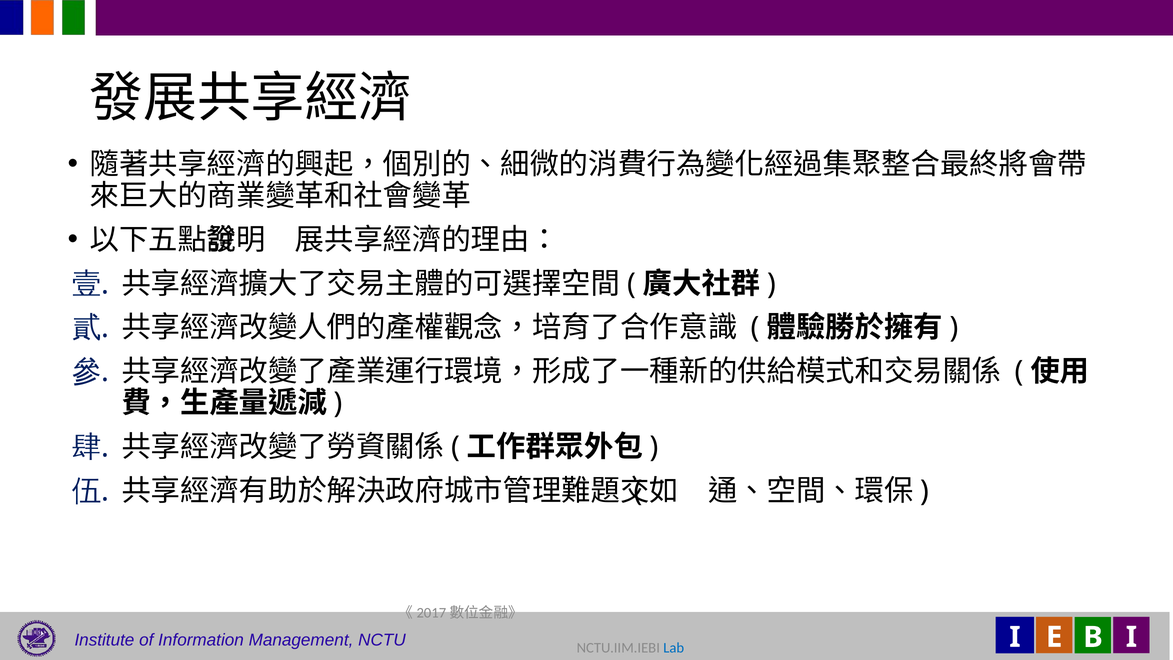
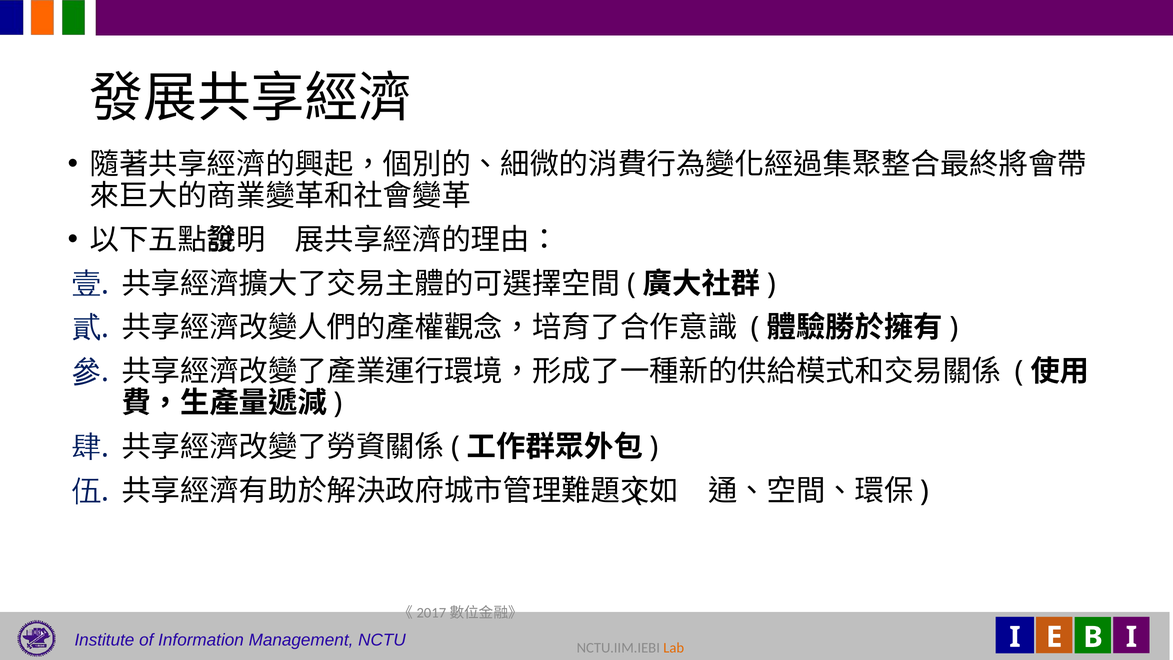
Lab colour: blue -> orange
